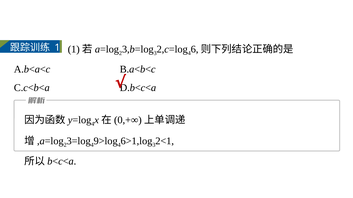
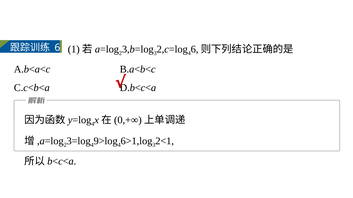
1 at (57, 48): 1 -> 6
